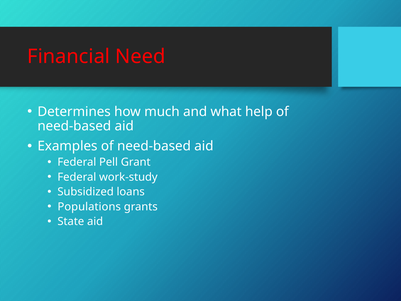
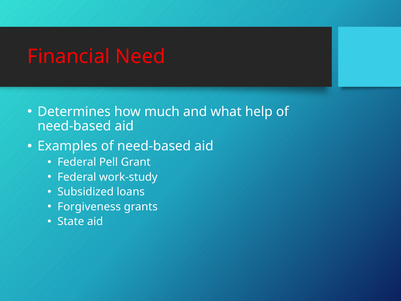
Populations: Populations -> Forgiveness
